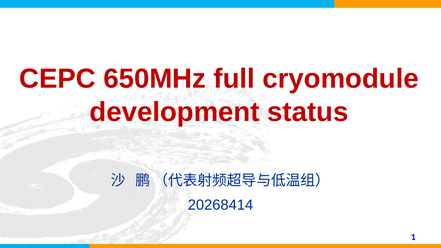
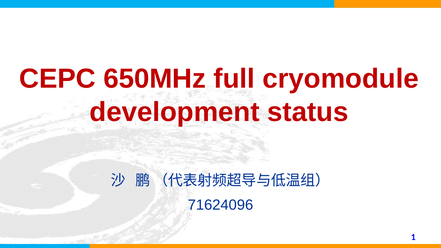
20268414: 20268414 -> 71624096
